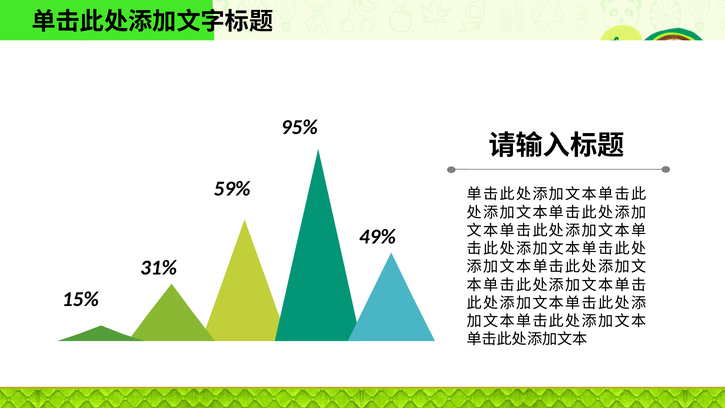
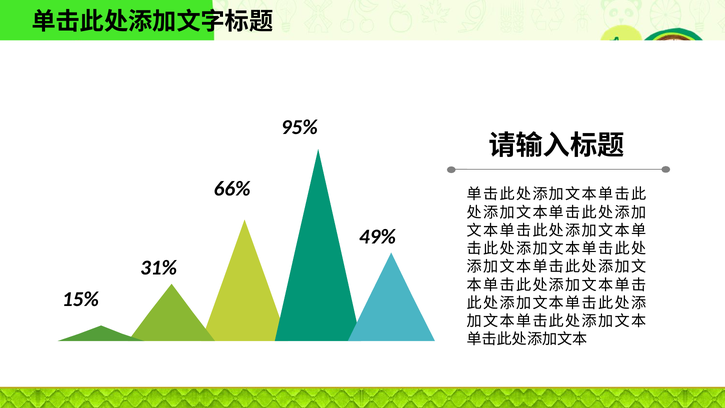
59%: 59% -> 66%
